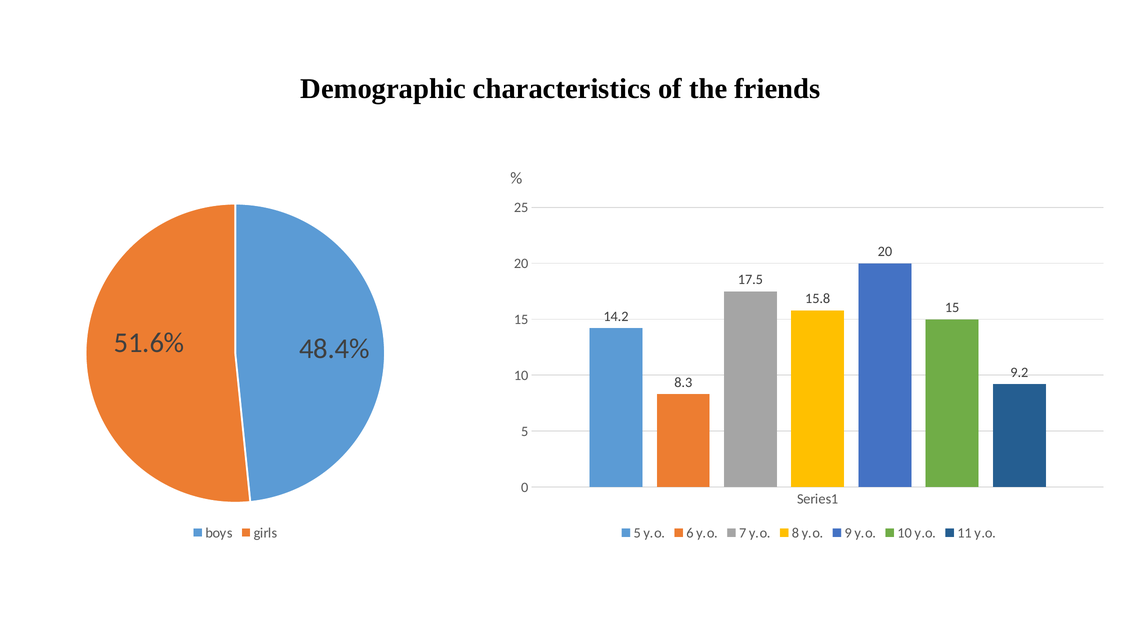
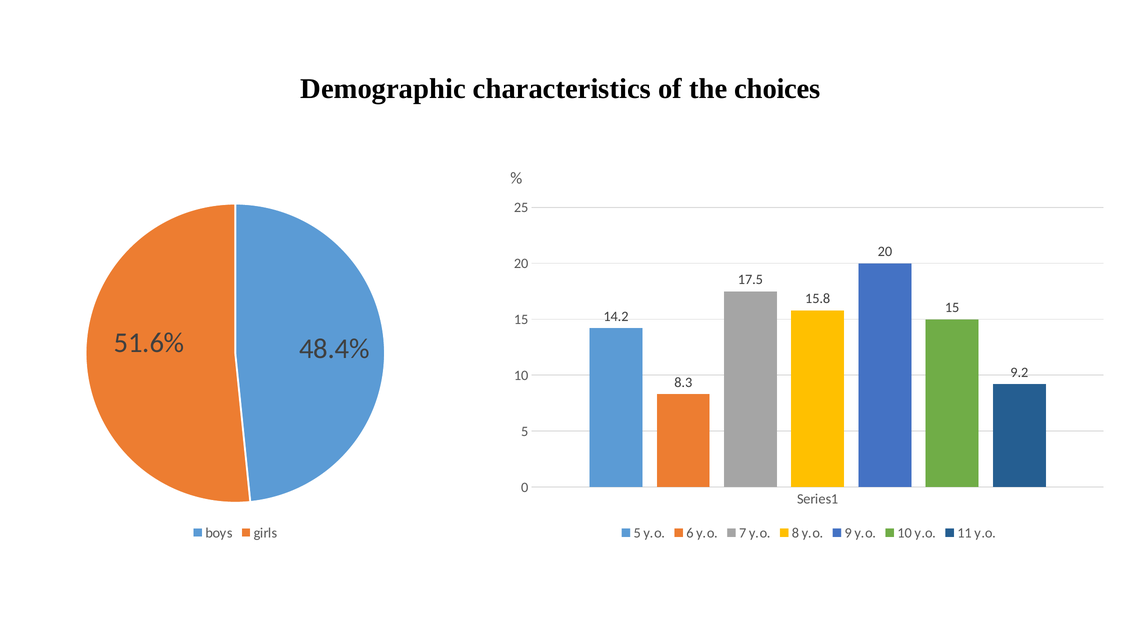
friends: friends -> choices
